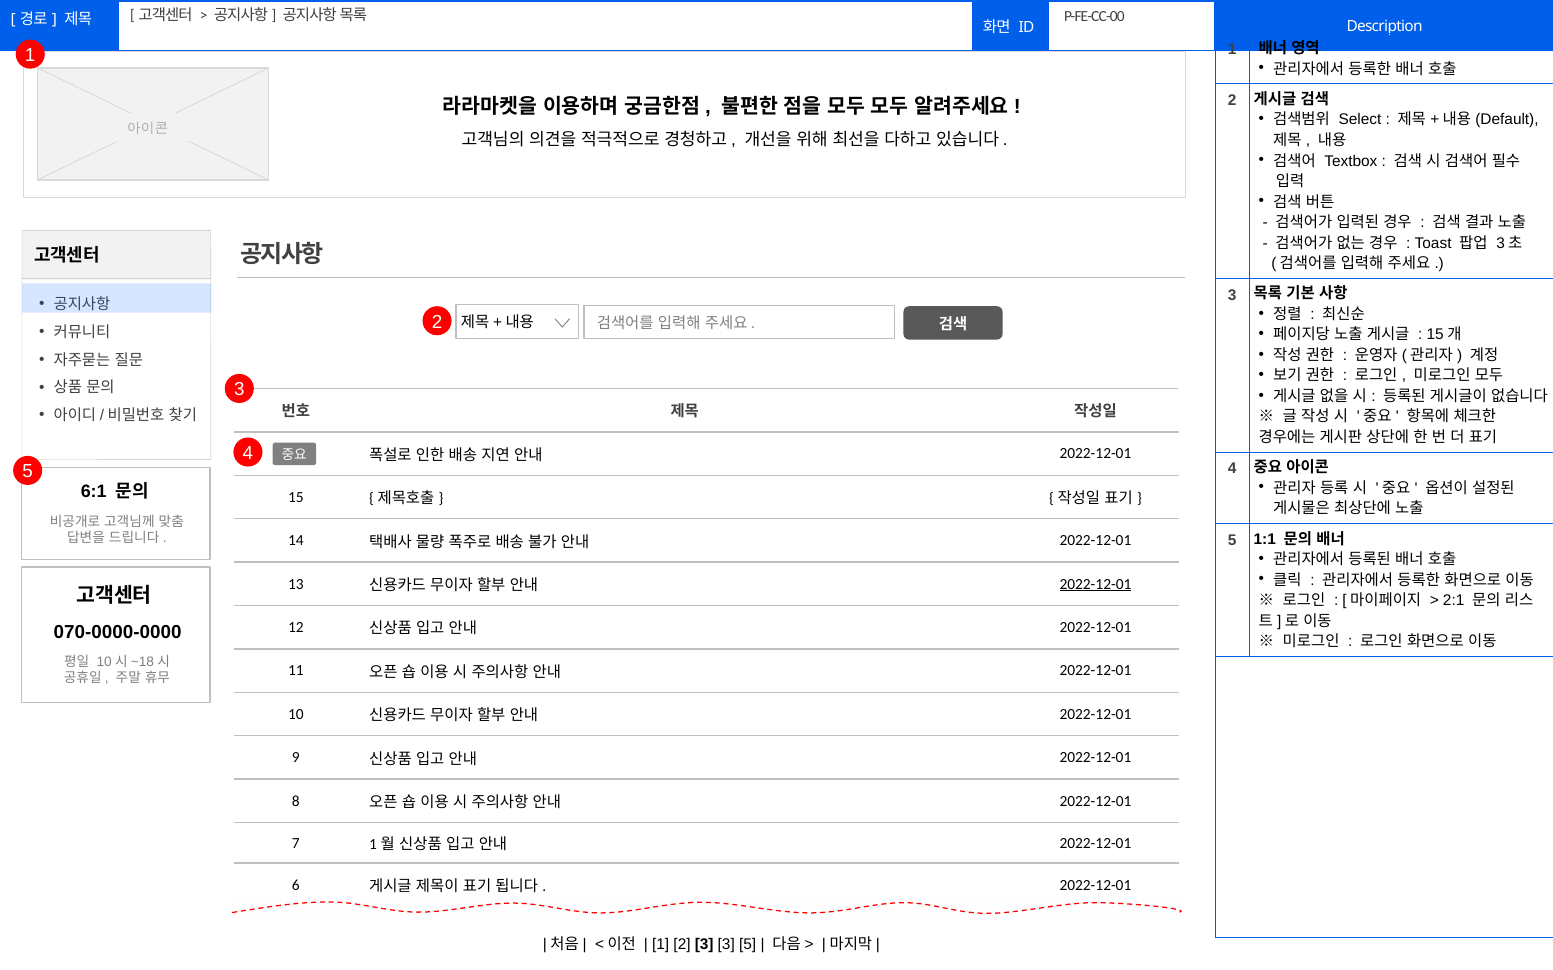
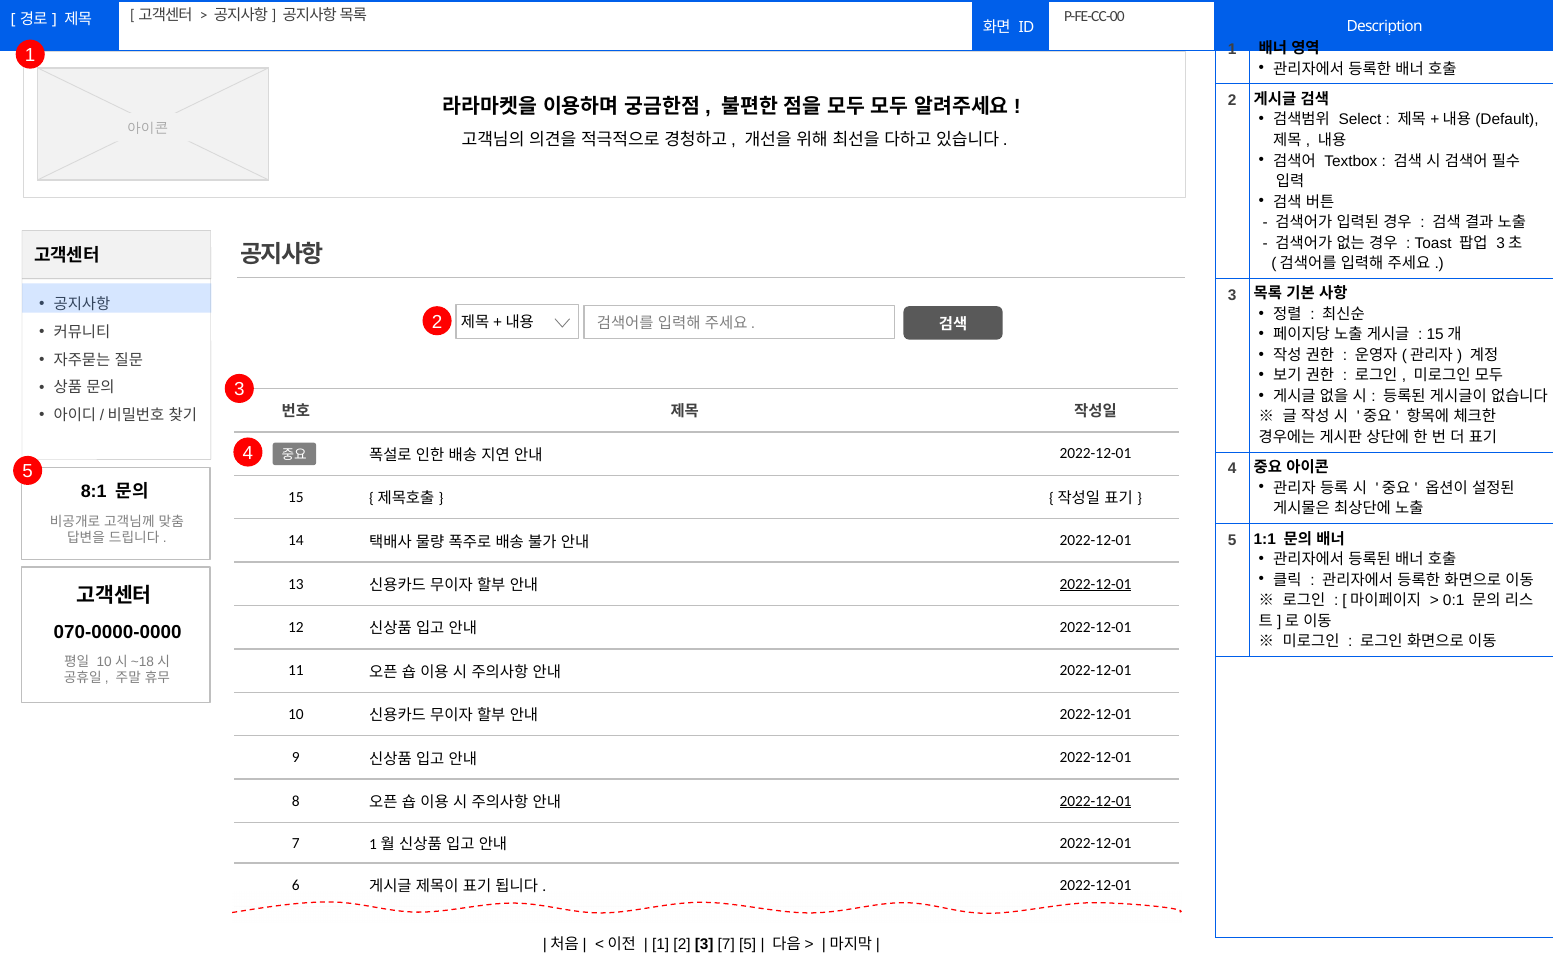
6:1: 6:1 -> 8:1
2:1: 2:1 -> 0:1
2022-12-01 at (1095, 801) underline: none -> present
3 3: 3 -> 7
